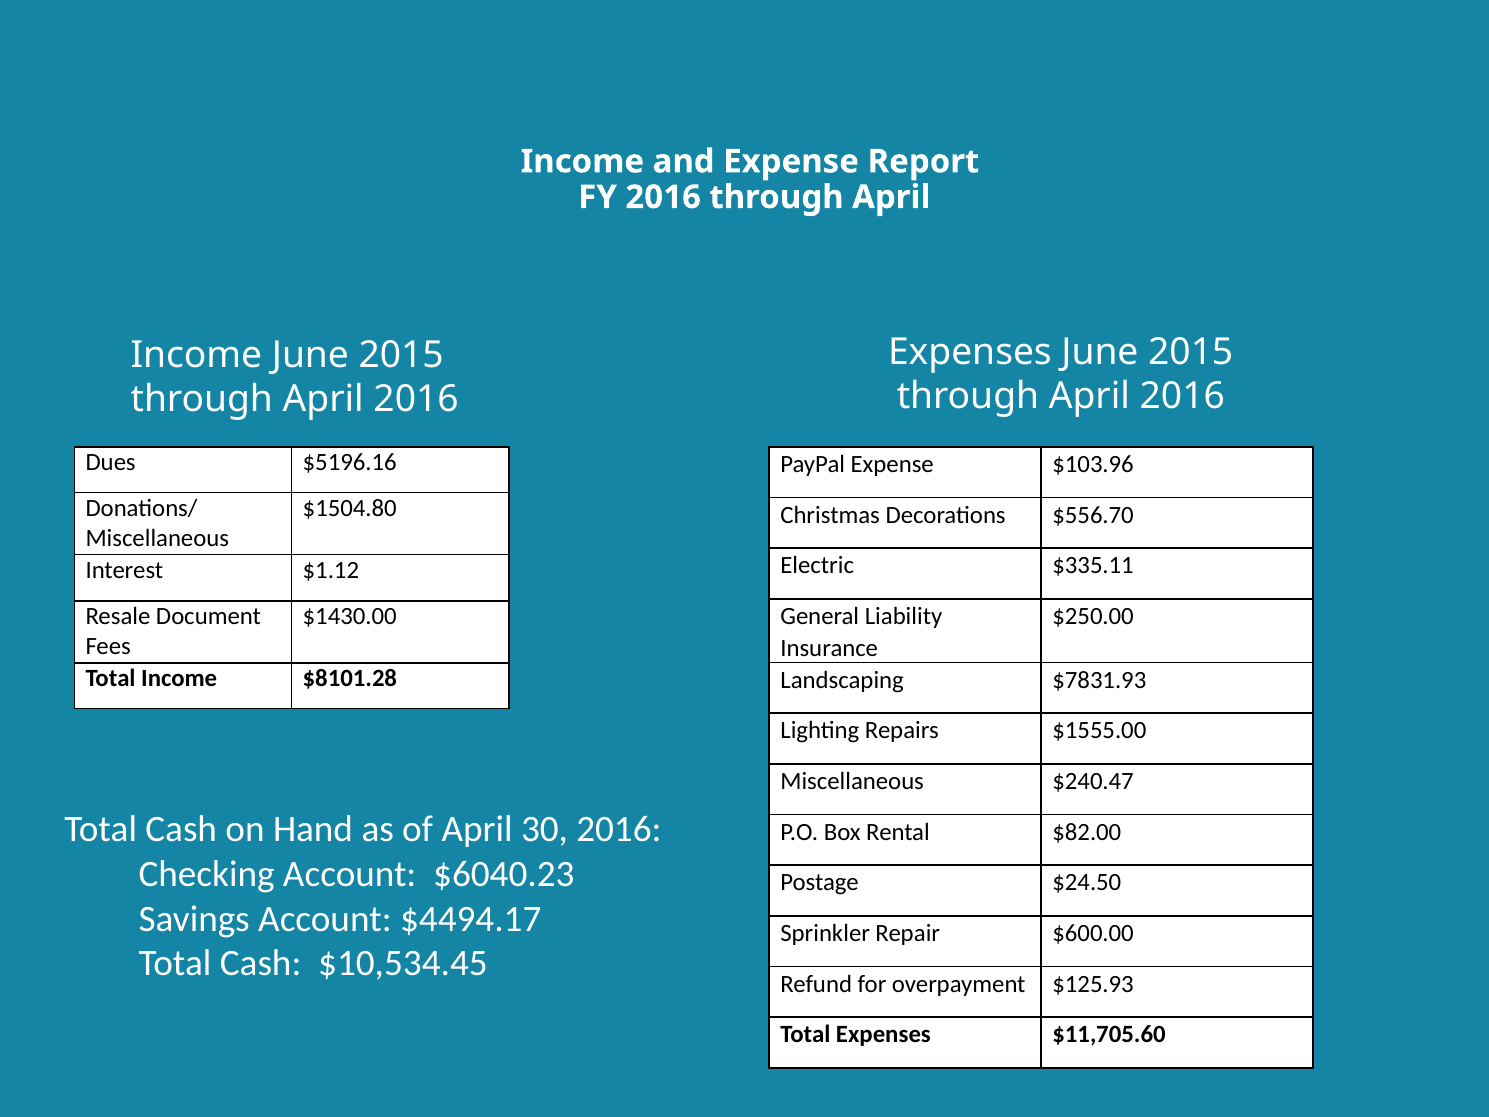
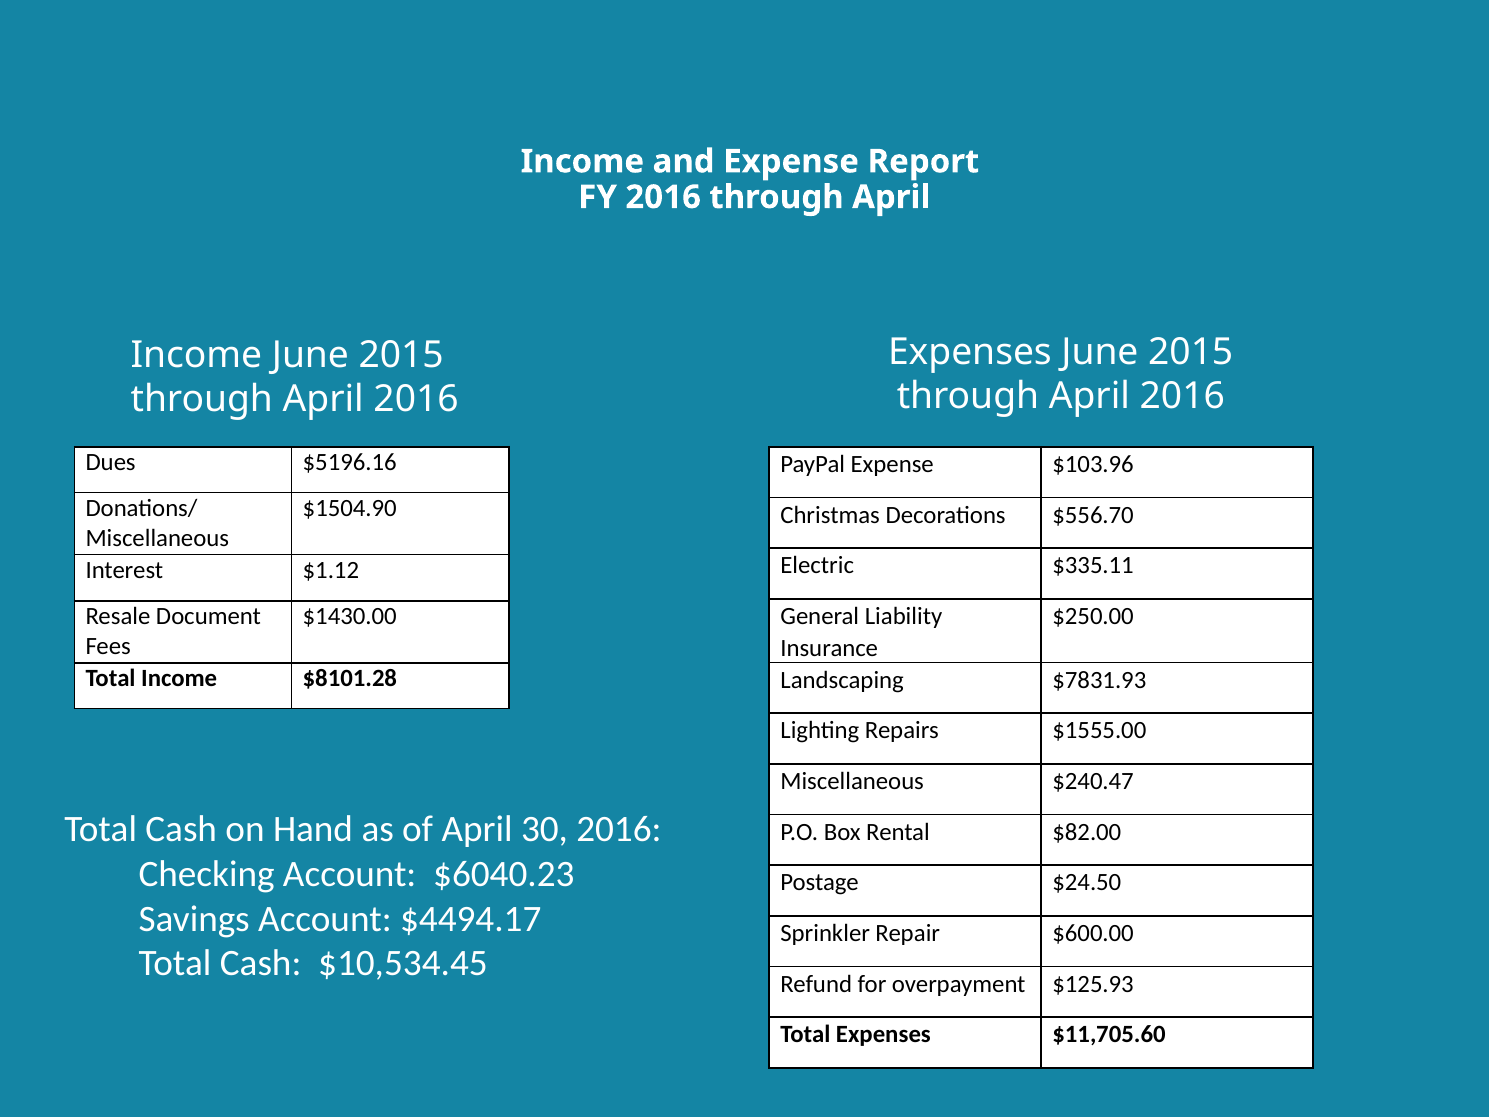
$1504.80: $1504.80 -> $1504.90
